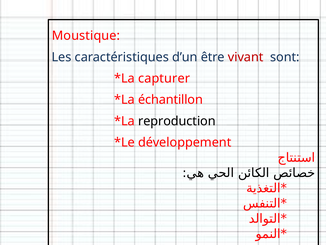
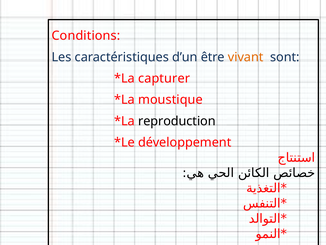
Moustique: Moustique -> Conditions
vivant colour: red -> orange
échantillon: échantillon -> moustique
